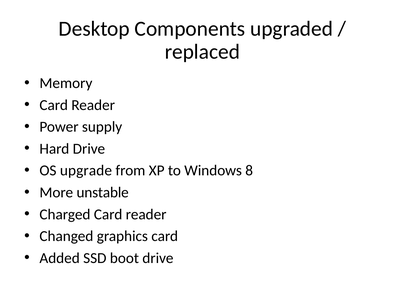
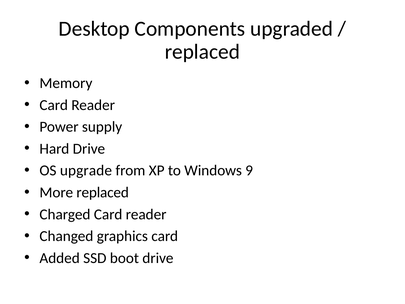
8: 8 -> 9
More unstable: unstable -> replaced
